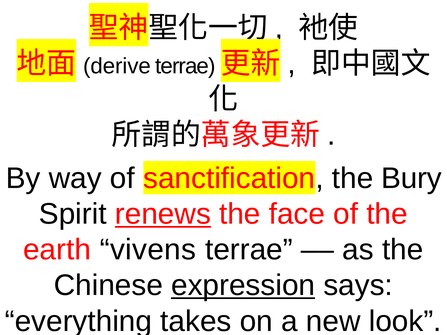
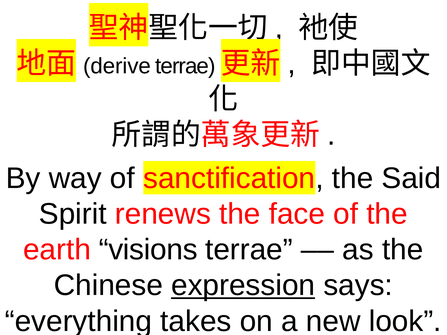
Bury: Bury -> Said
renews underline: present -> none
vivens: vivens -> visions
